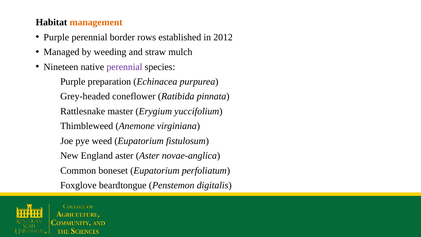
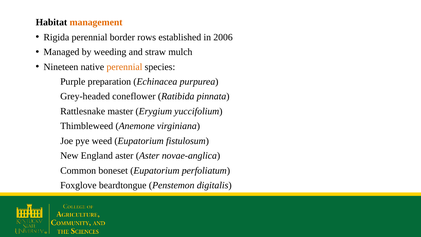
Purple at (56, 37): Purple -> Rigida
2012: 2012 -> 2006
perennial at (124, 67) colour: purple -> orange
